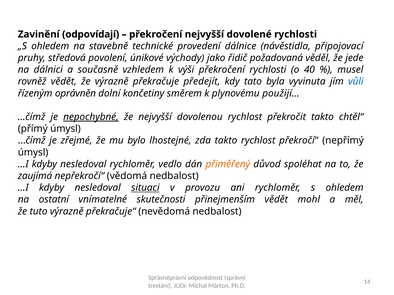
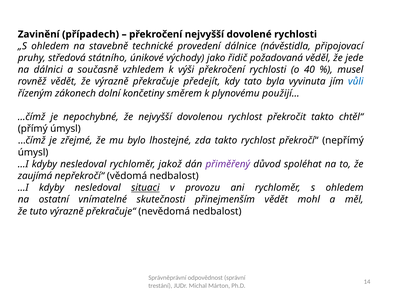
odpovídají: odpovídají -> případech
povolení: povolení -> státního
oprávněn: oprávněn -> zákonech
nepochybné underline: present -> none
vedlo: vedlo -> jakož
přiměřený colour: orange -> purple
